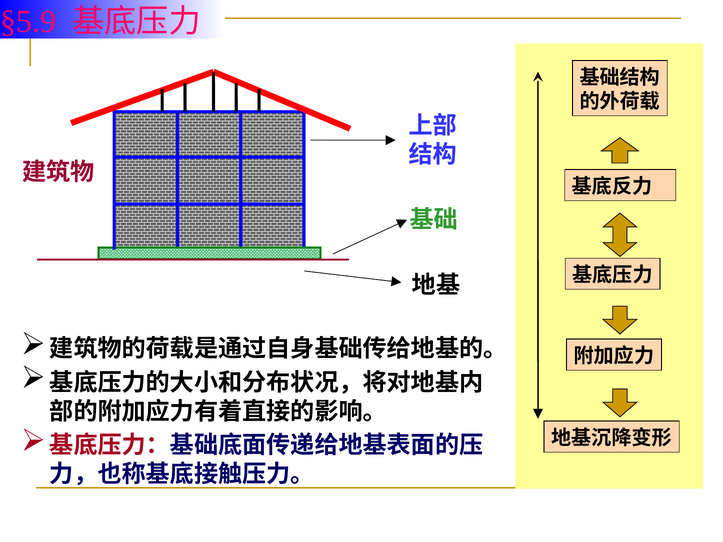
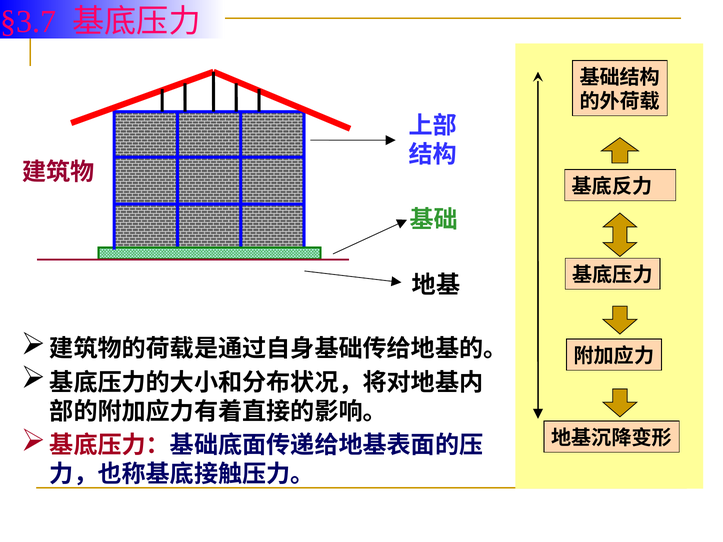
§5.9: §5.9 -> §3.7
